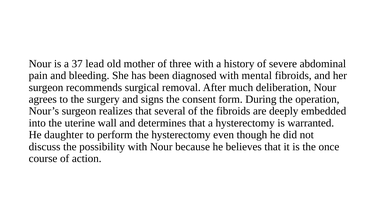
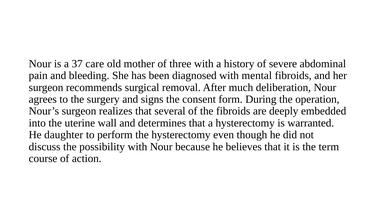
lead: lead -> care
once: once -> term
